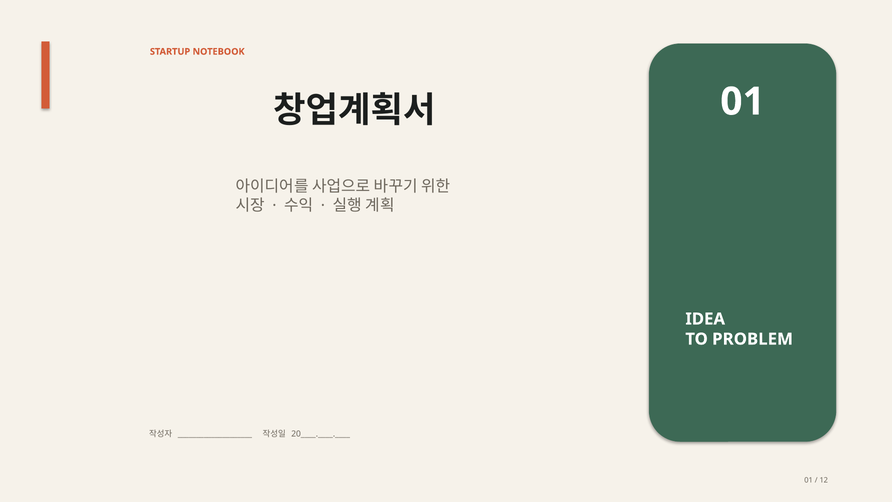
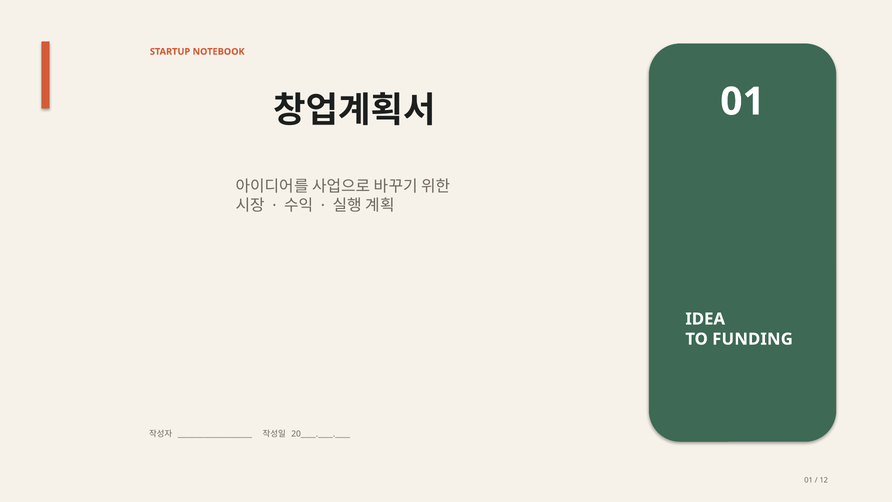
PROBLEM: PROBLEM -> FUNDING
